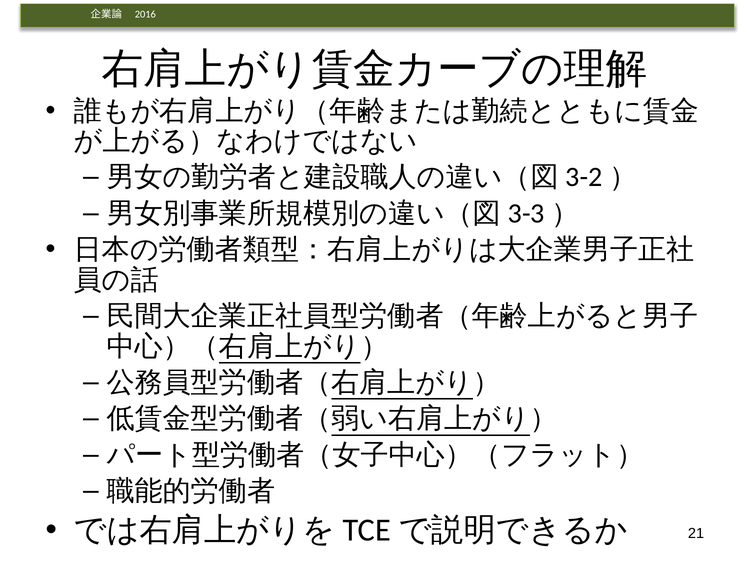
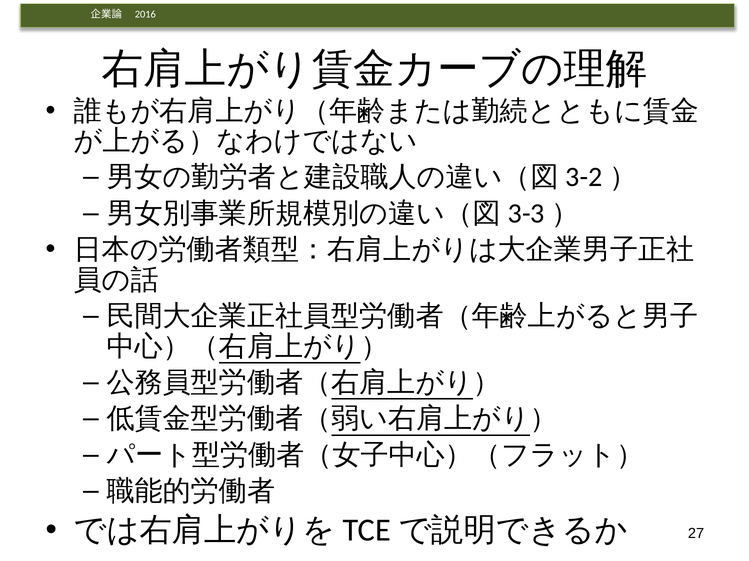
21: 21 -> 27
